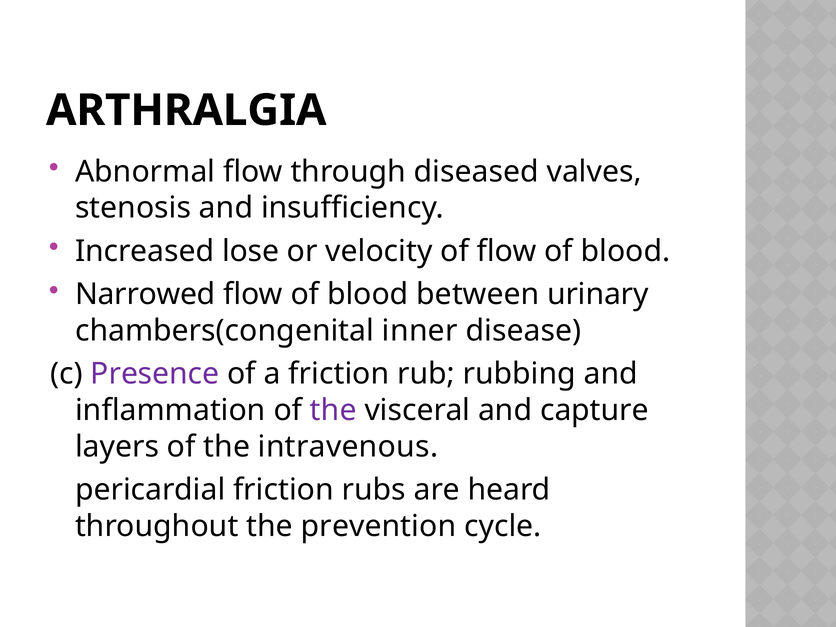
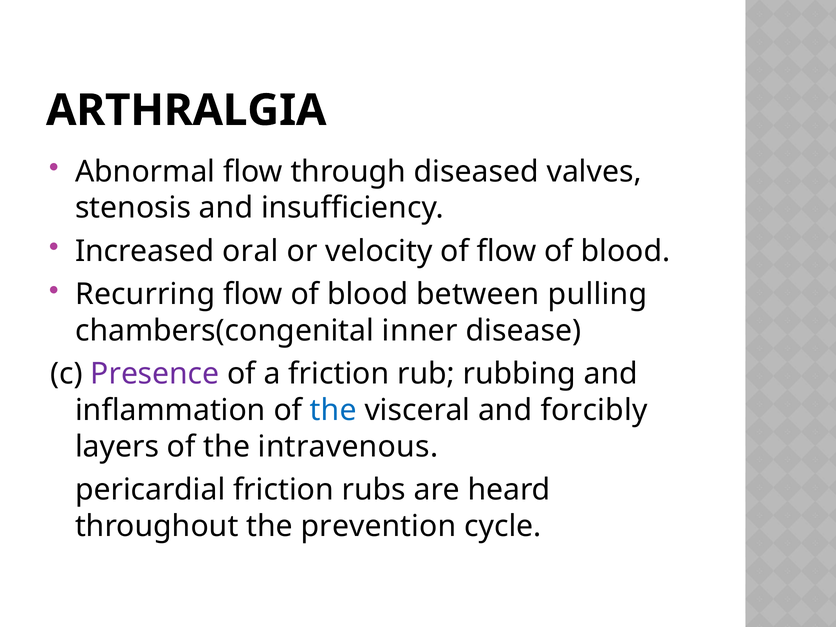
lose: lose -> oral
Narrowed: Narrowed -> Recurring
urinary: urinary -> pulling
the at (333, 410) colour: purple -> blue
capture: capture -> forcibly
